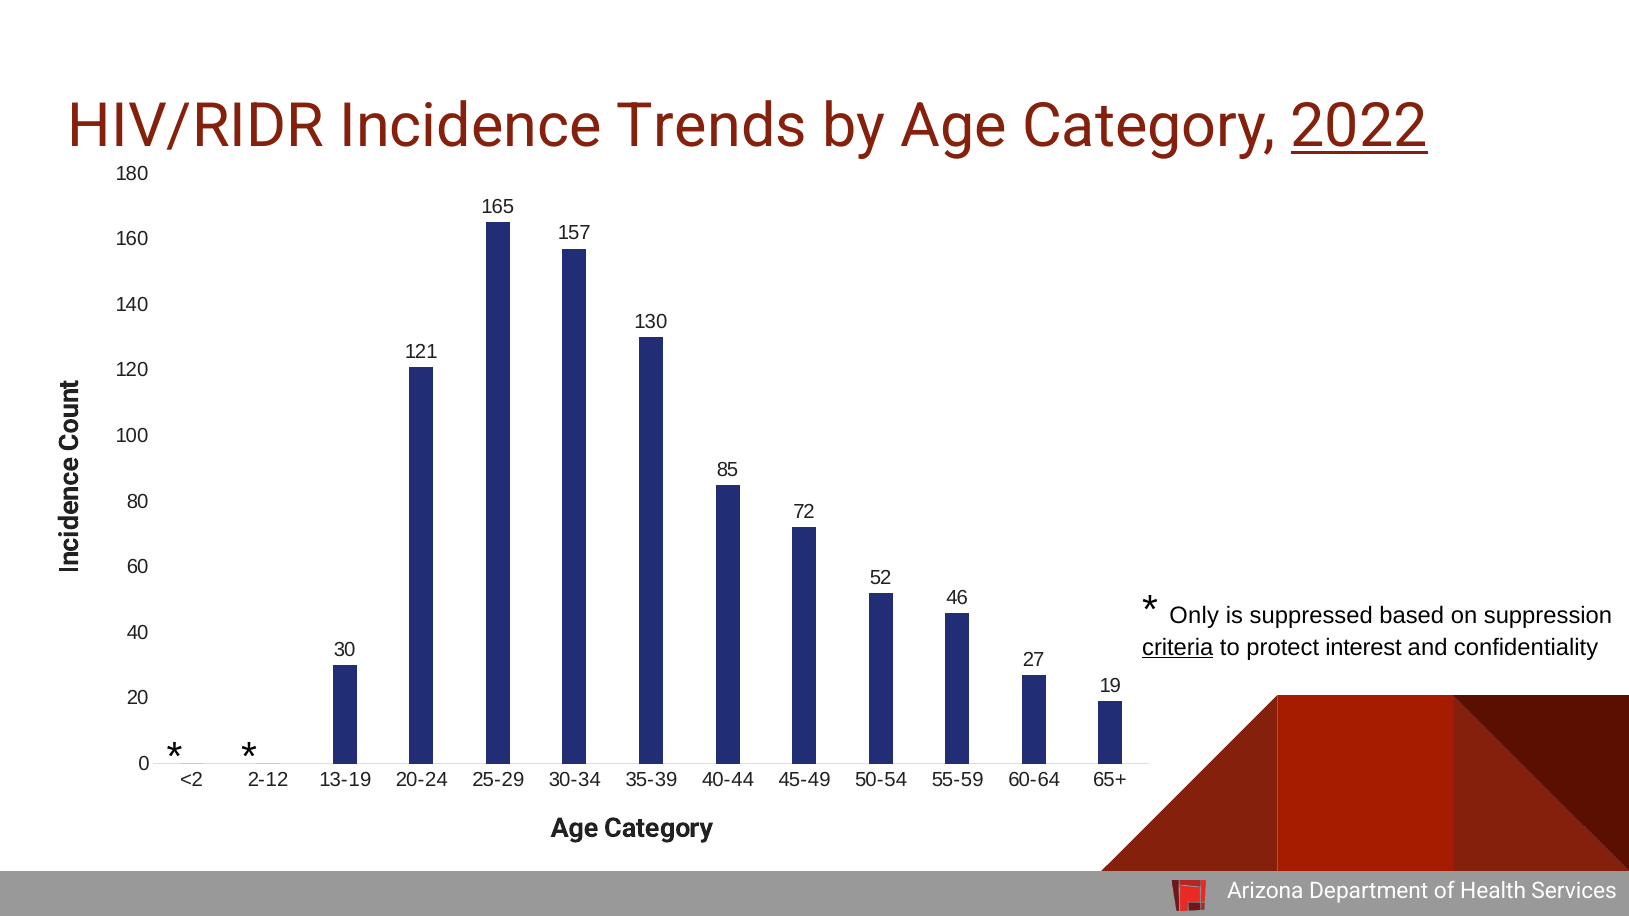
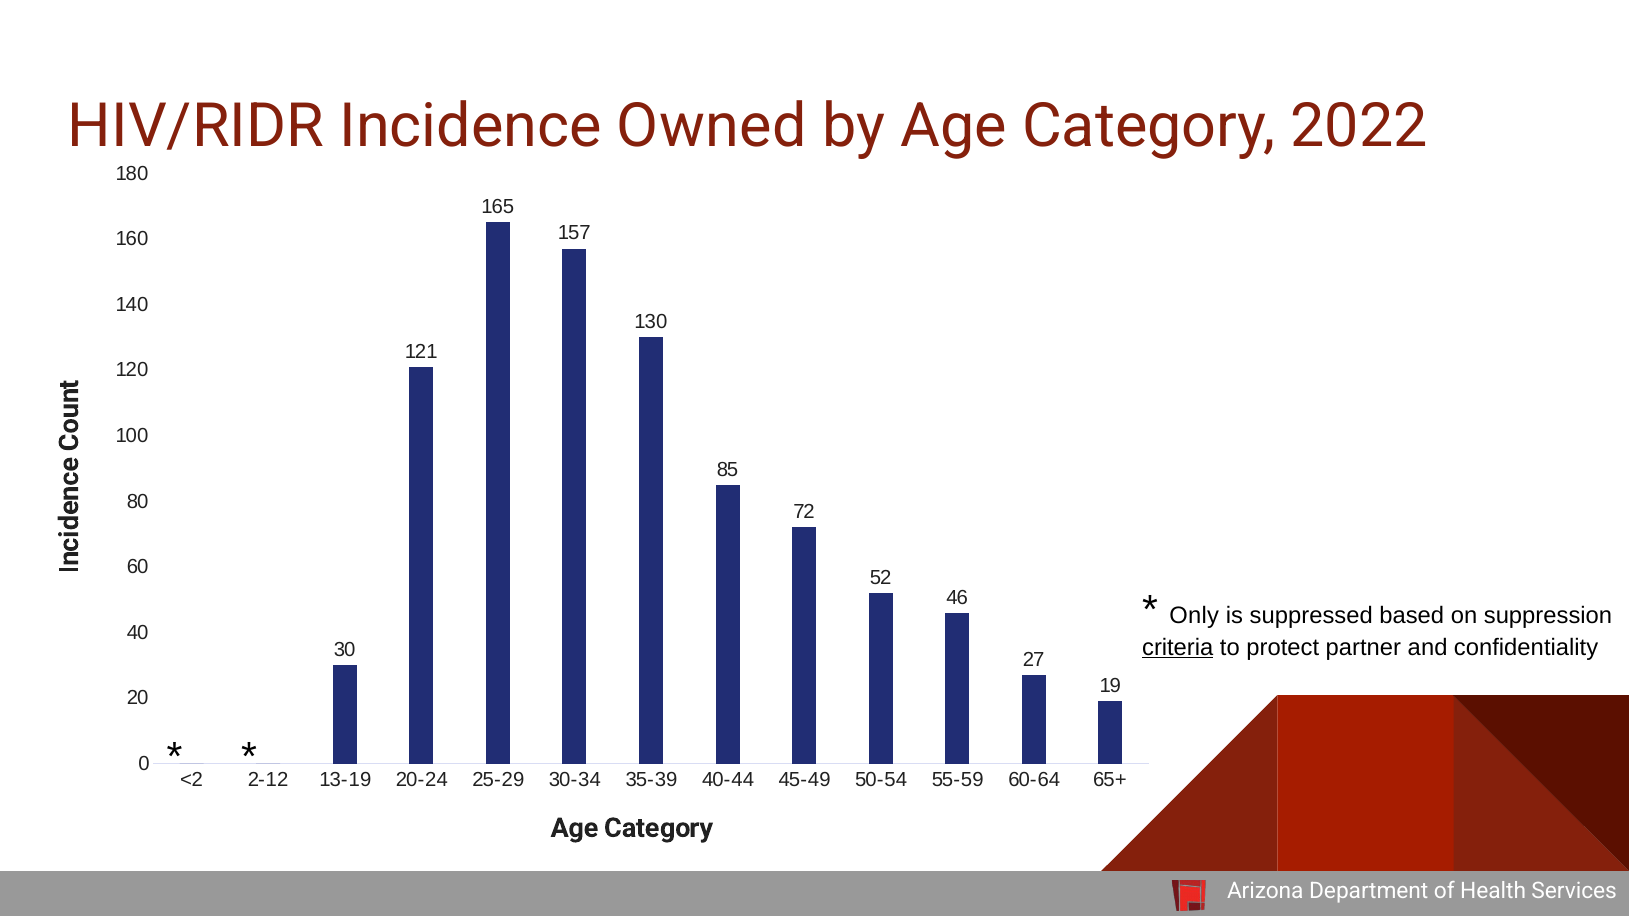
Trends: Trends -> Owned
2022 underline: present -> none
interest: interest -> partner
